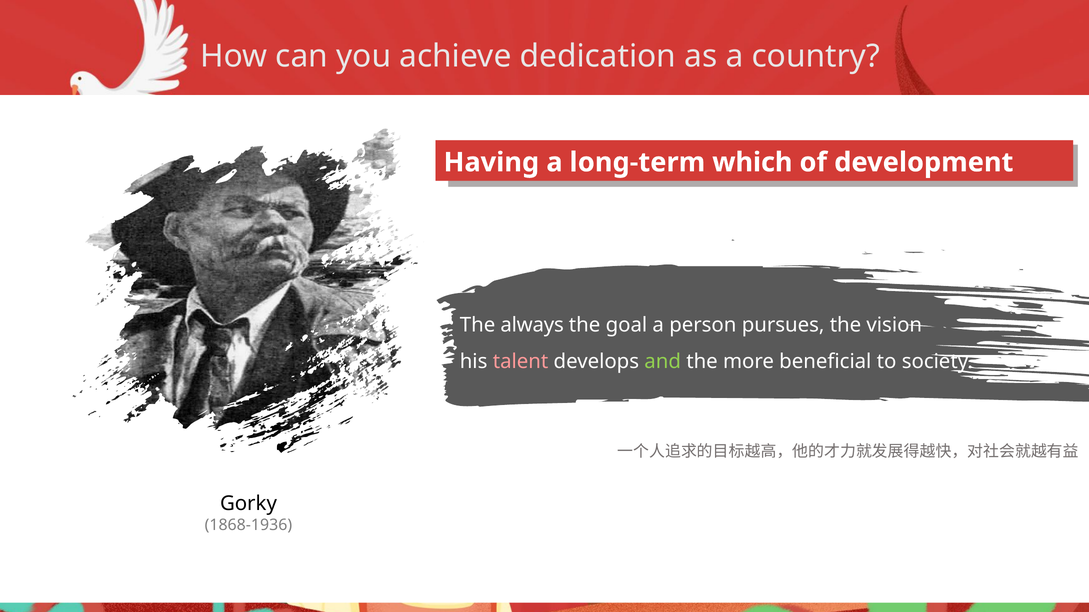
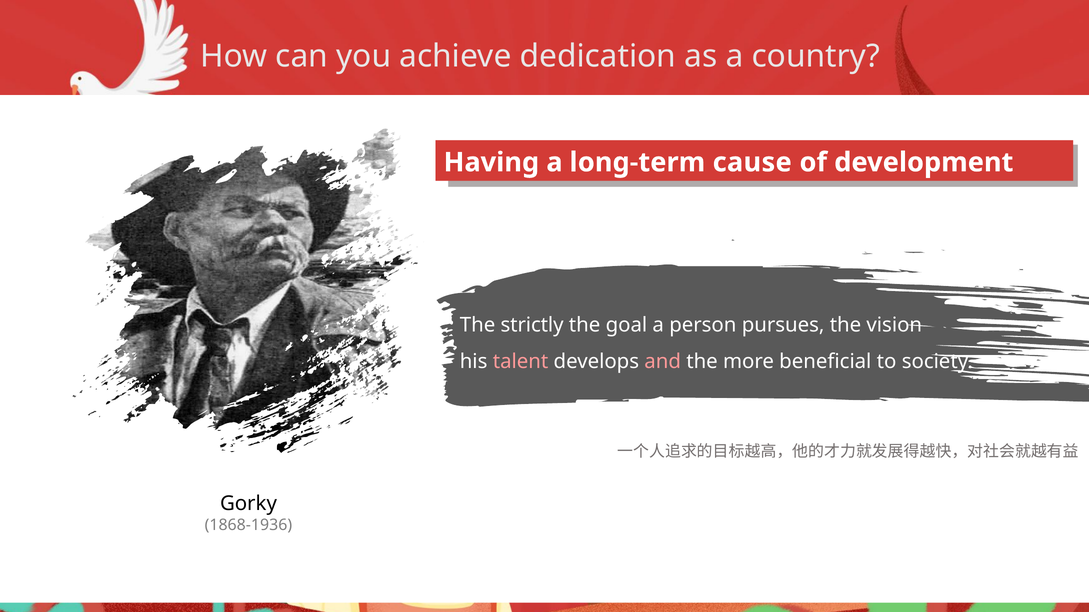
which: which -> cause
always: always -> strictly
and colour: light green -> pink
